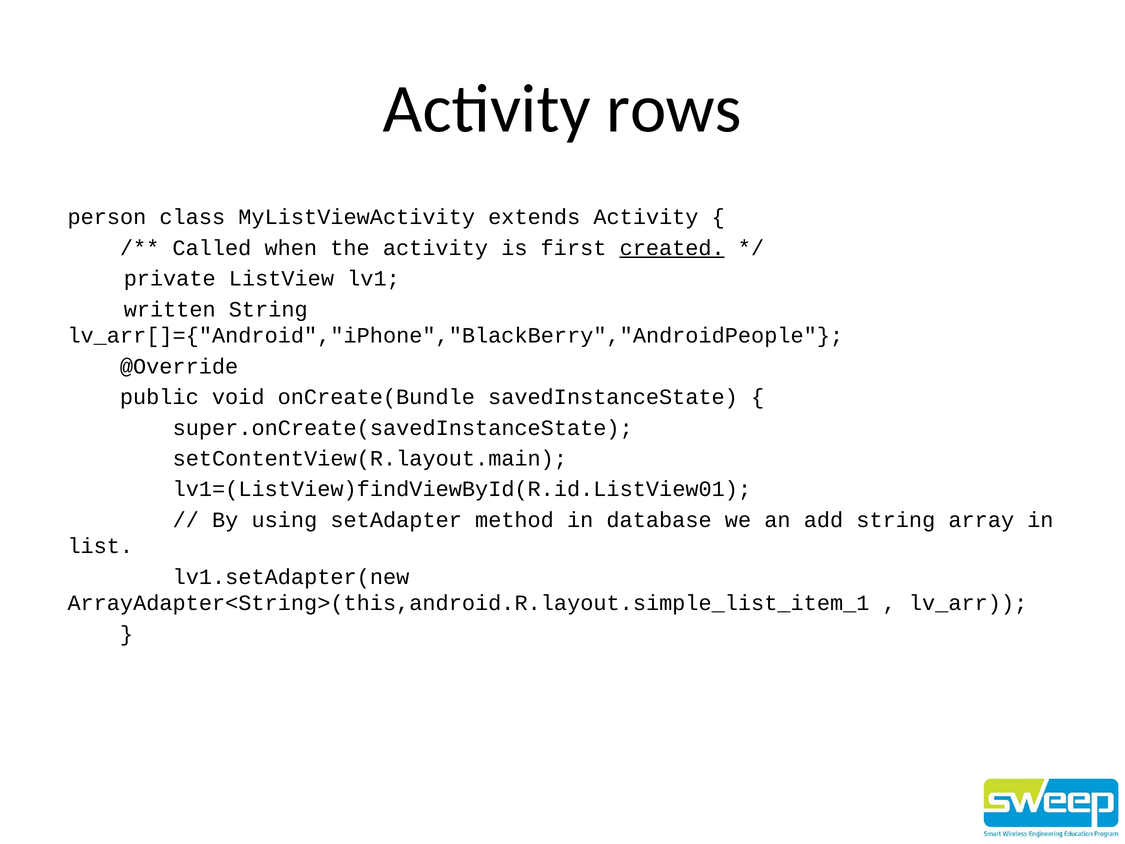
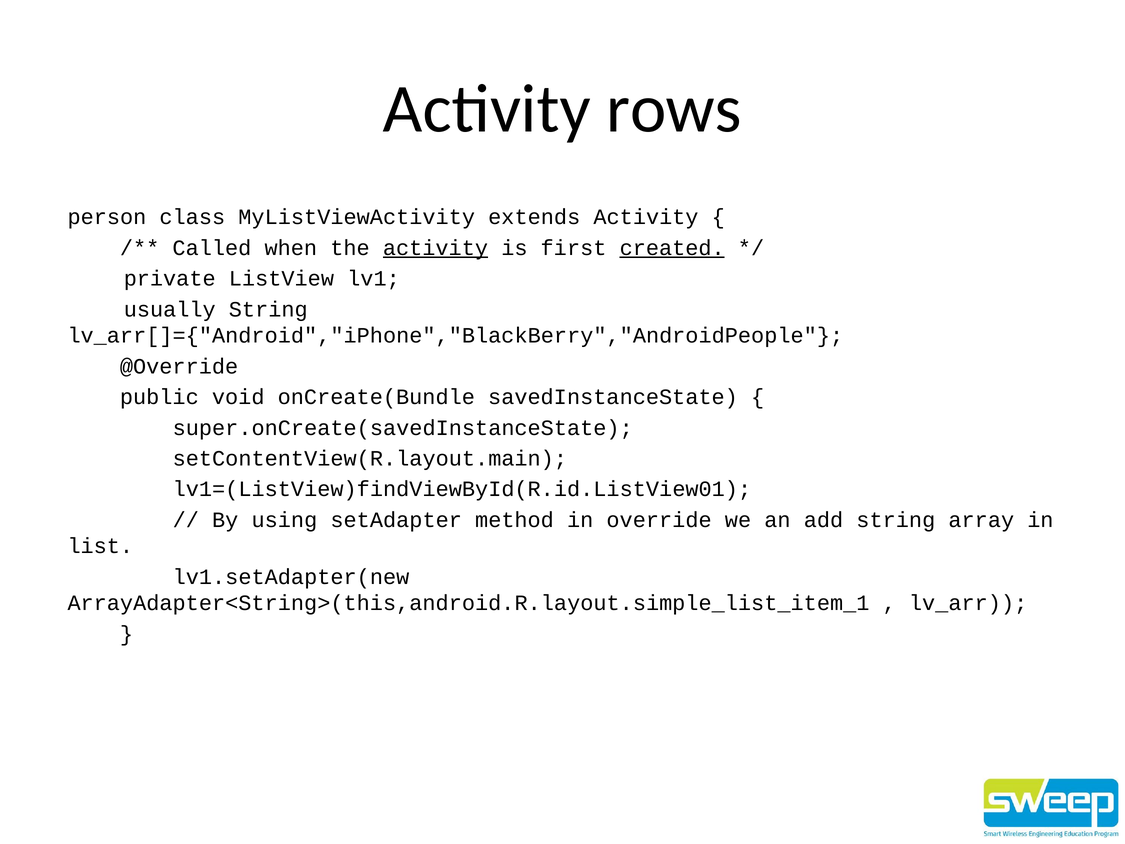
activity at (435, 248) underline: none -> present
written: written -> usually
database: database -> override
